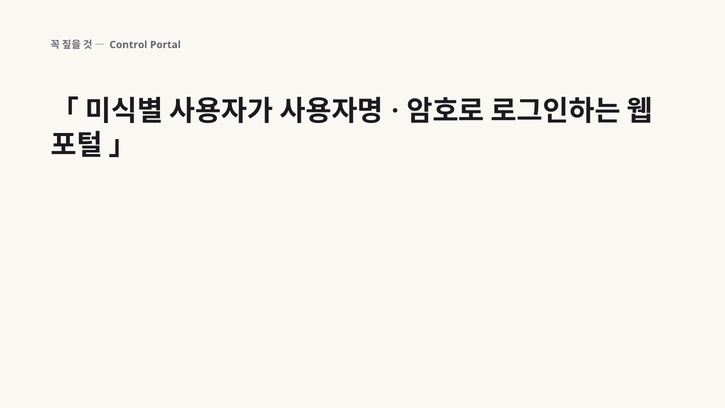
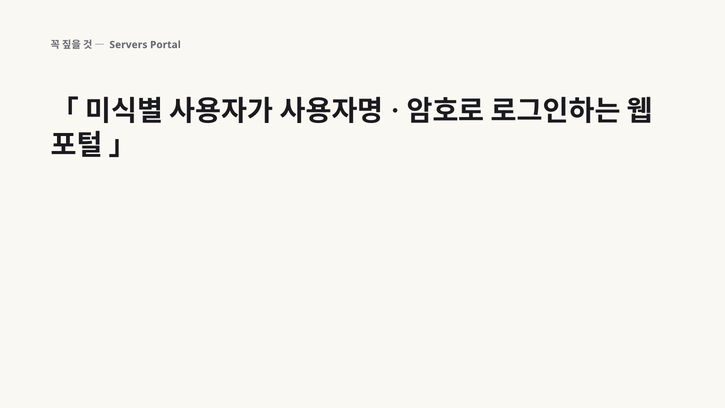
Control: Control -> Servers
